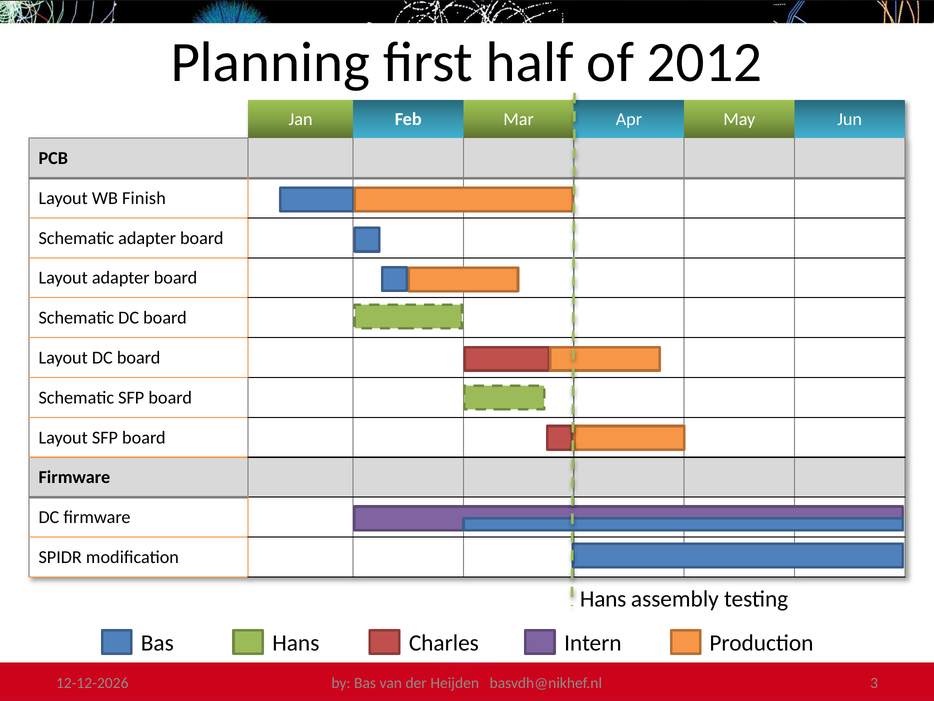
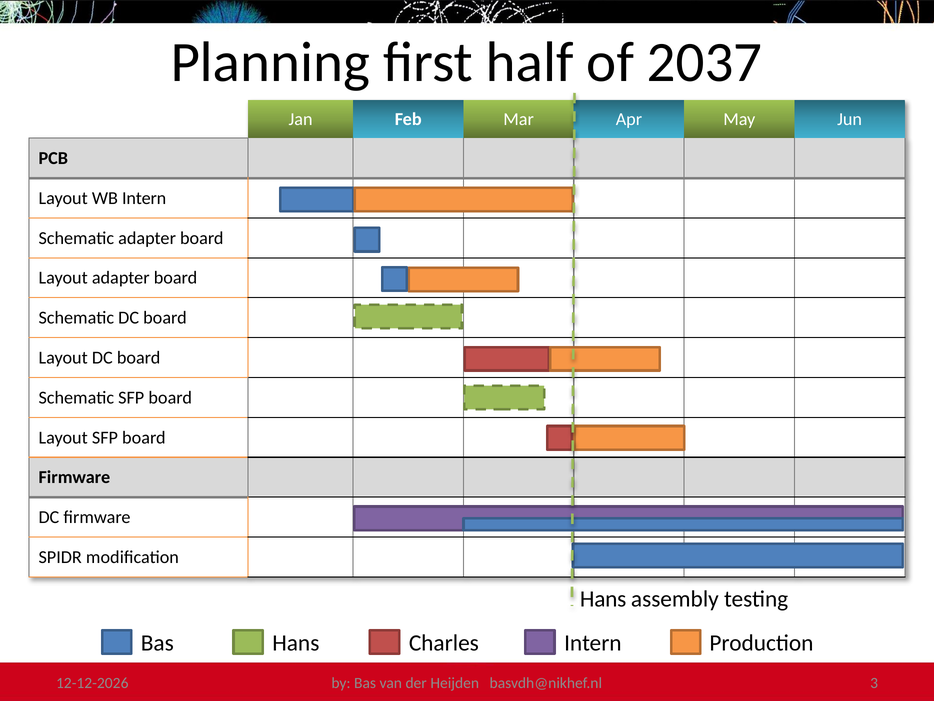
2012: 2012 -> 2037
WB Finish: Finish -> Intern
